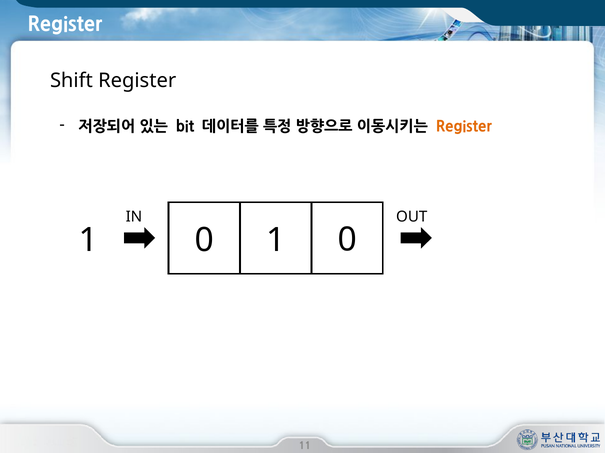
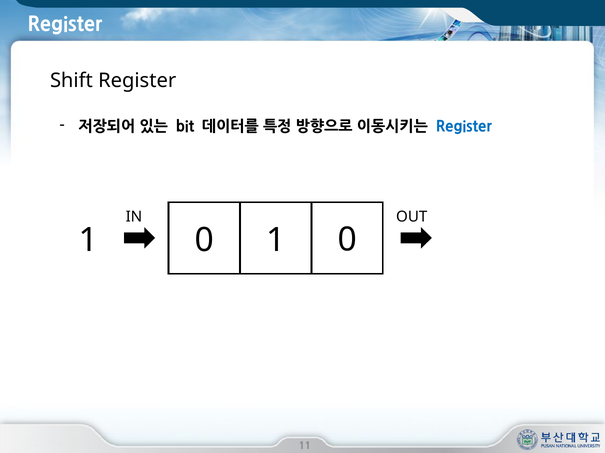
Register at (464, 127) colour: orange -> blue
